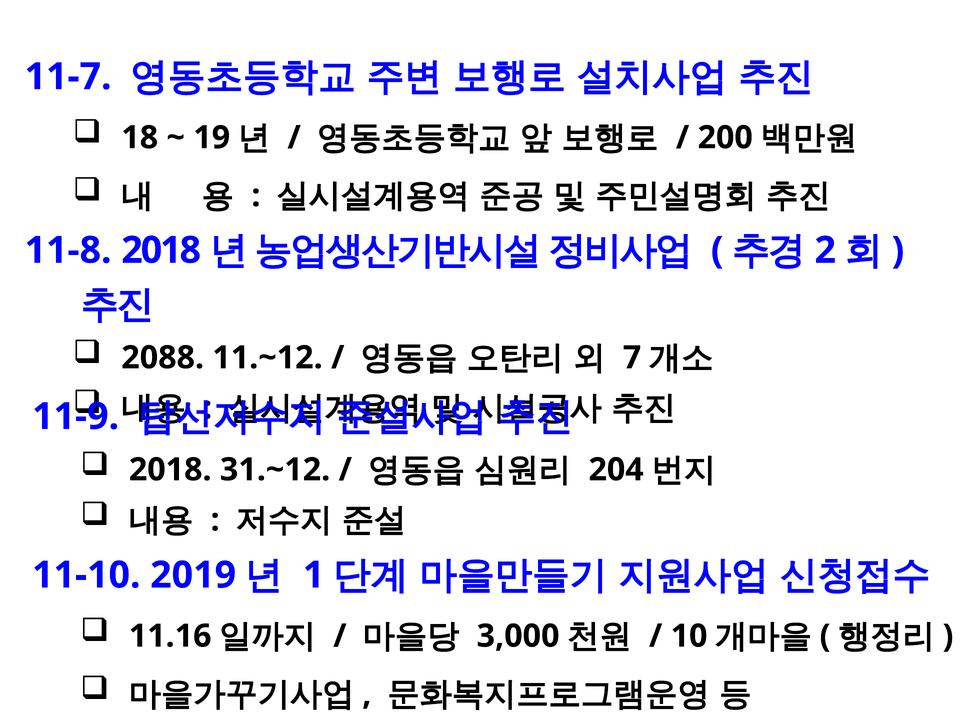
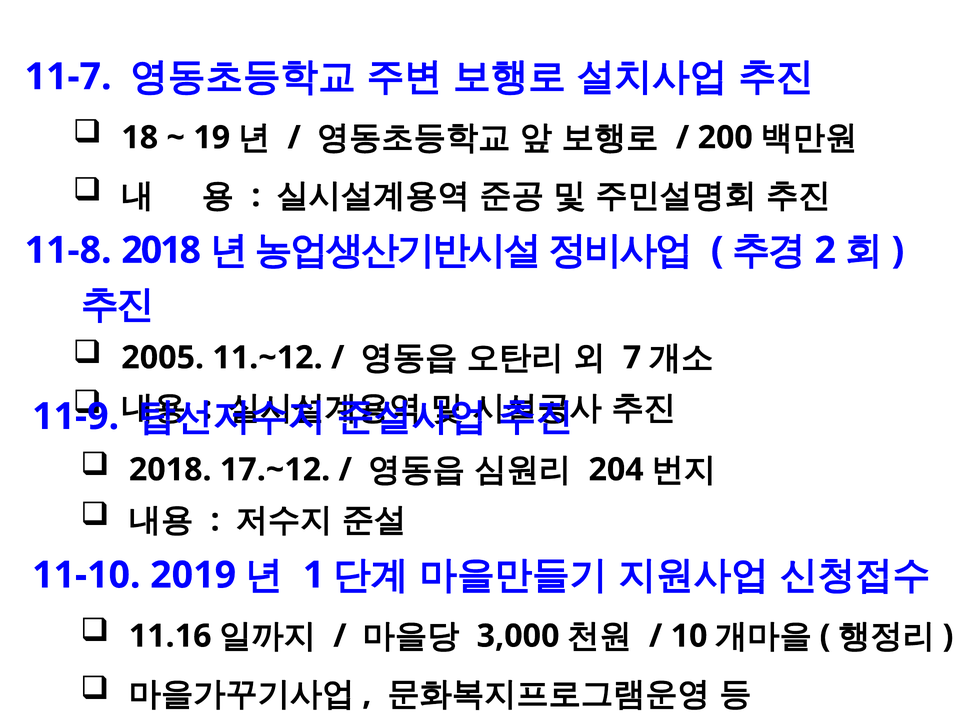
2088: 2088 -> 2005
31.~12: 31.~12 -> 17.~12
